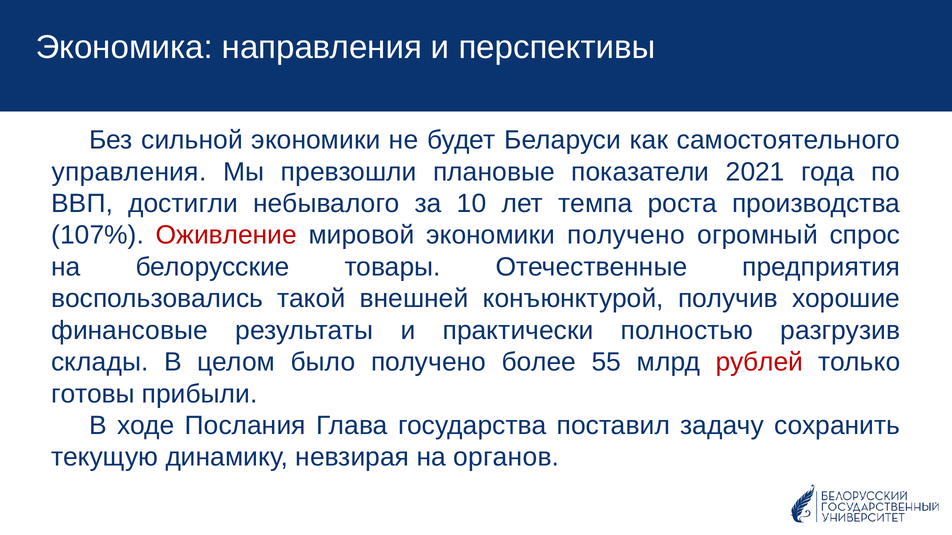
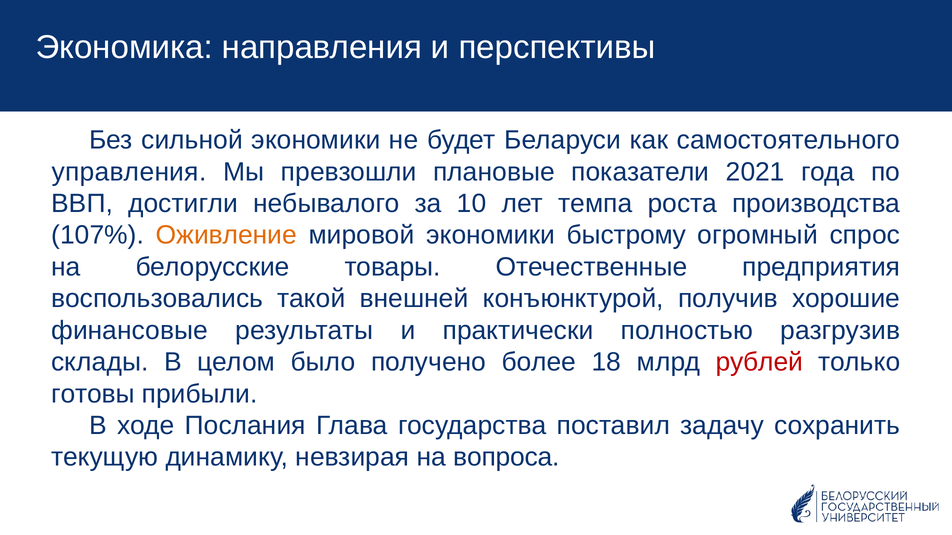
Оживление colour: red -> orange
экономики получено: получено -> быстрому
55: 55 -> 18
органов: органов -> вопроса
